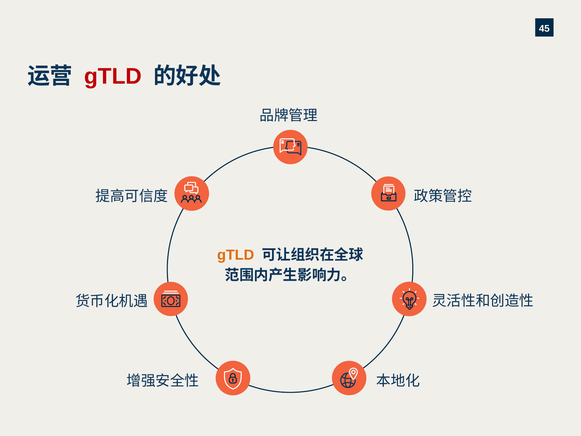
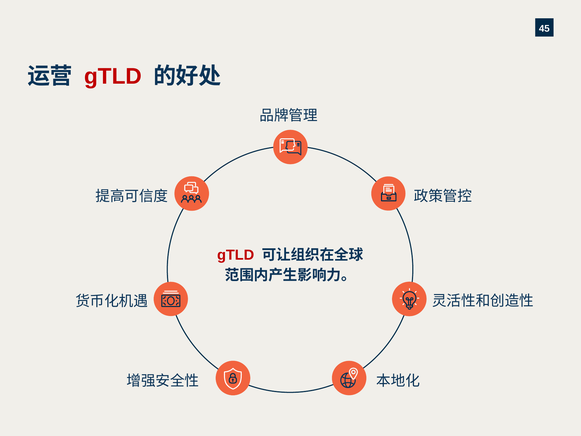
gTLD at (236, 255) colour: orange -> red
